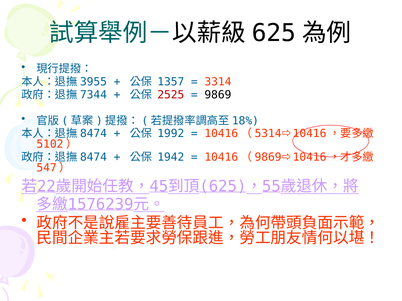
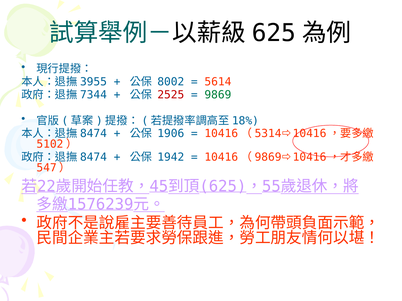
1357: 1357 -> 8002
3314: 3314 -> 5614
9869 colour: black -> green
1992: 1992 -> 1906
